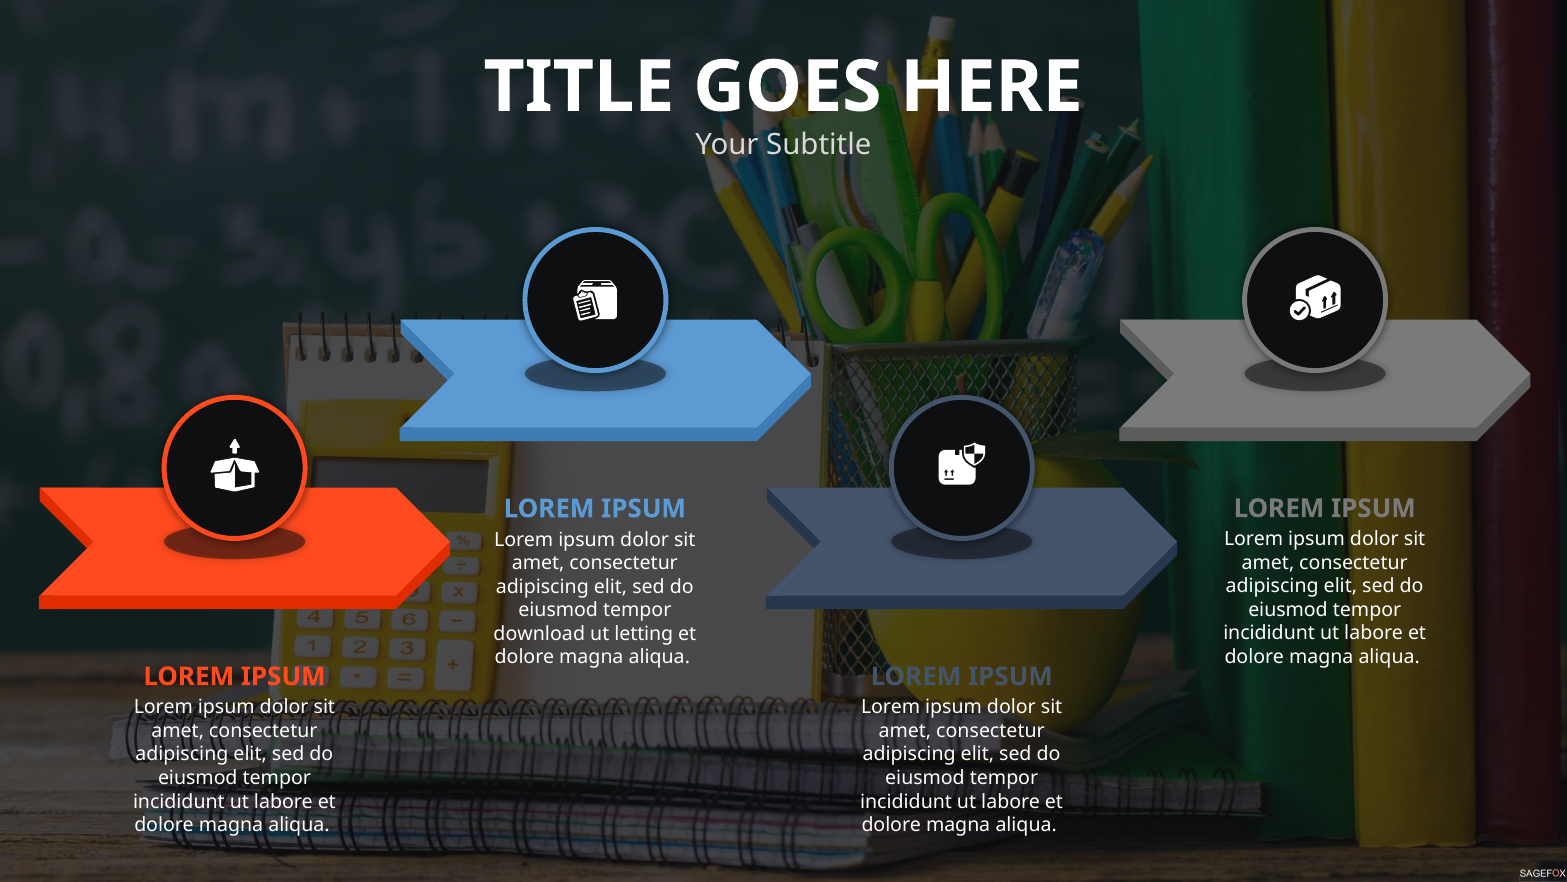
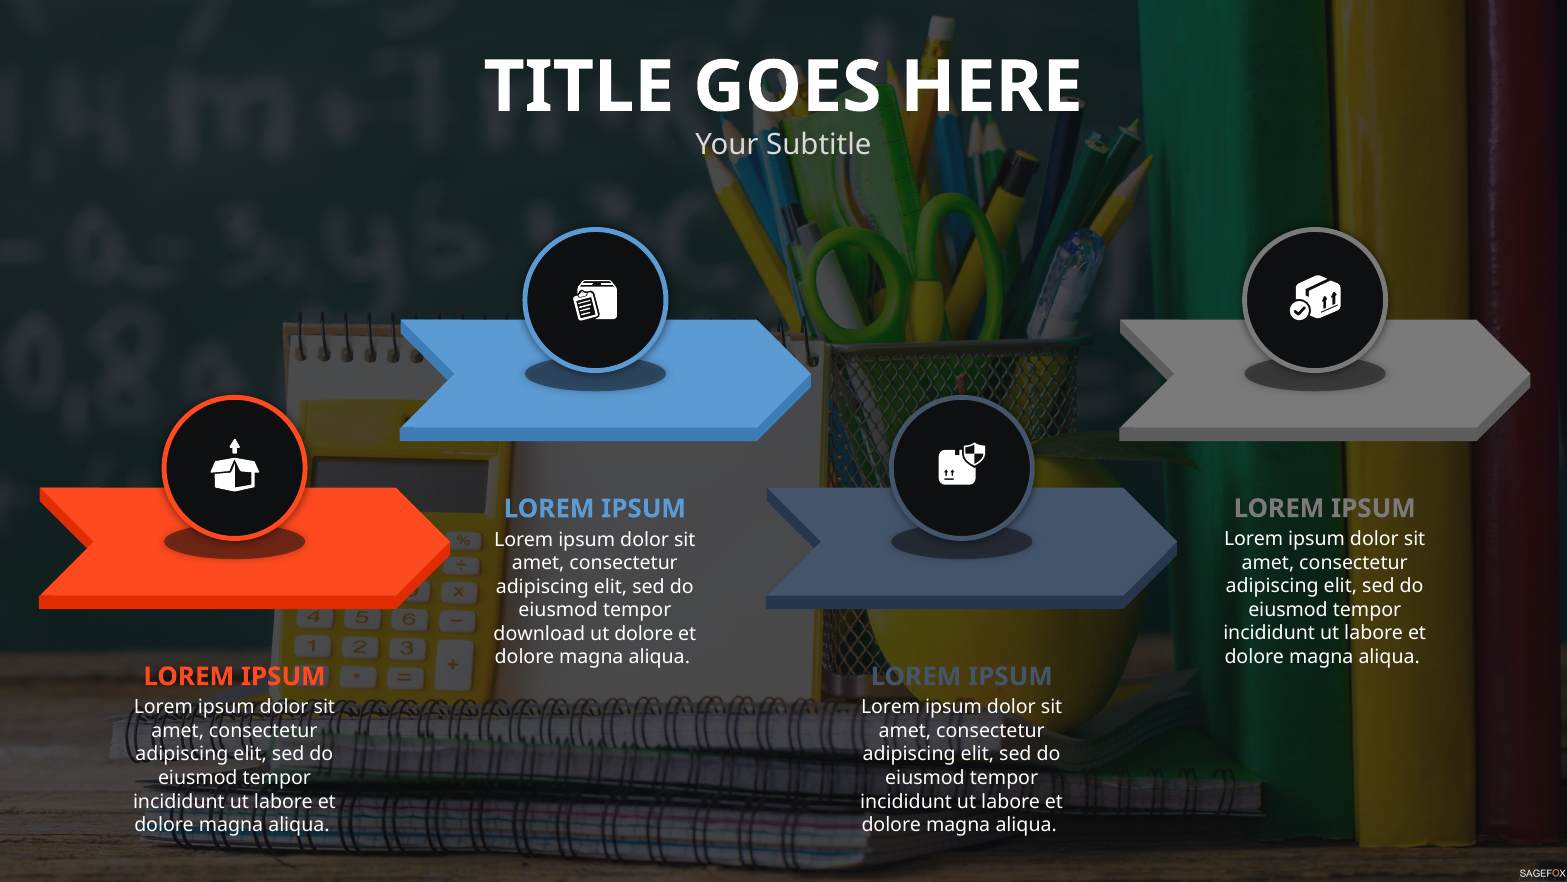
ut letting: letting -> dolore
